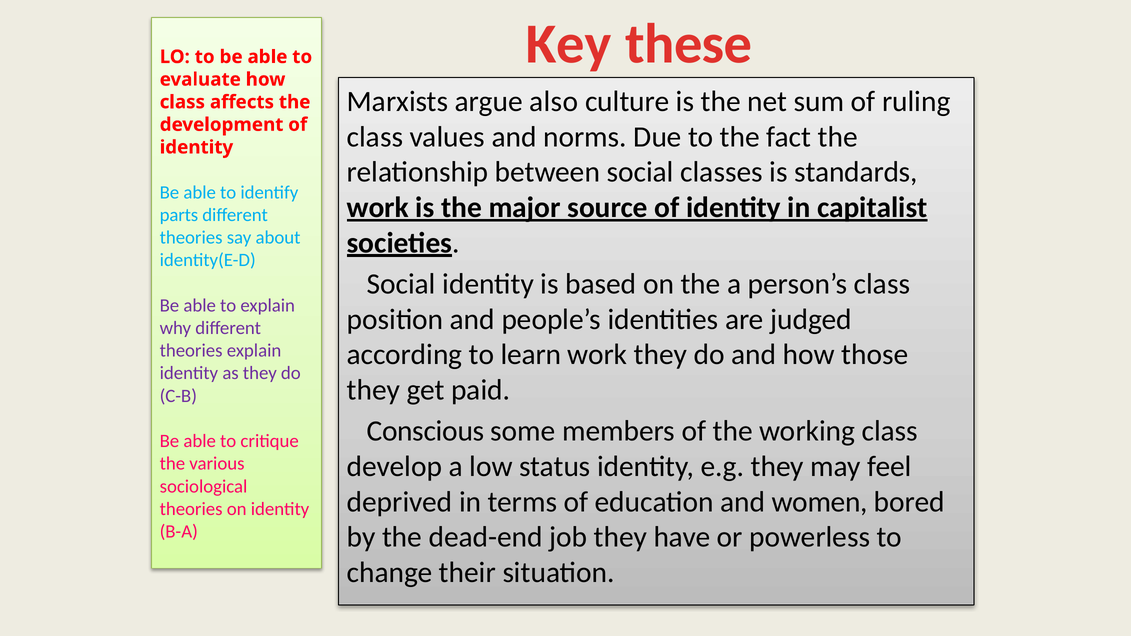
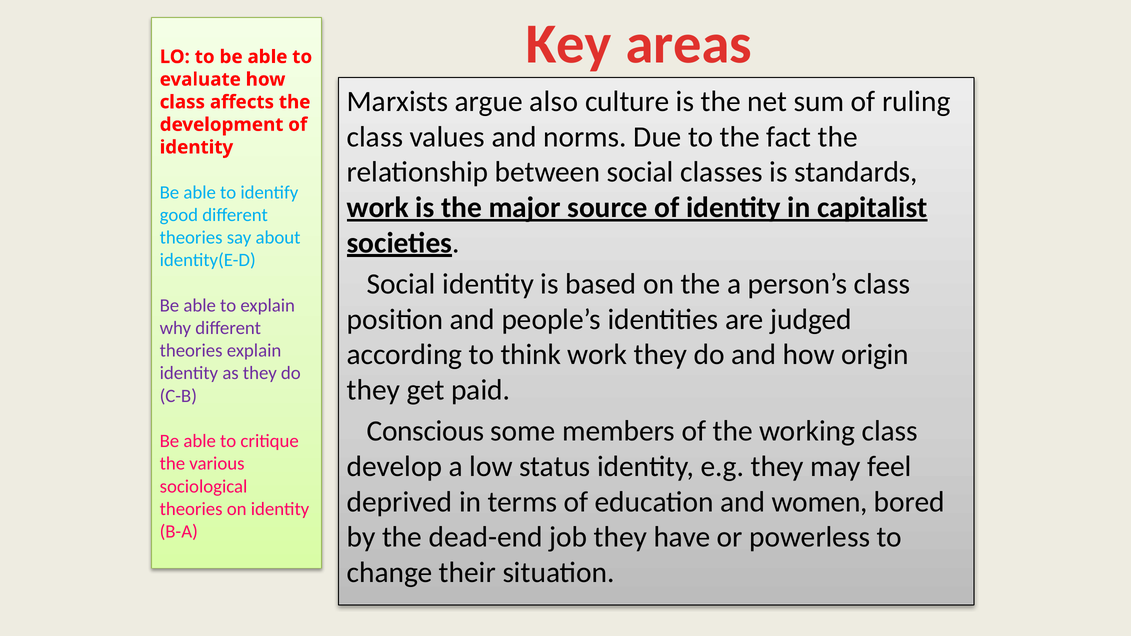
these: these -> areas
parts: parts -> good
learn: learn -> think
those: those -> origin
